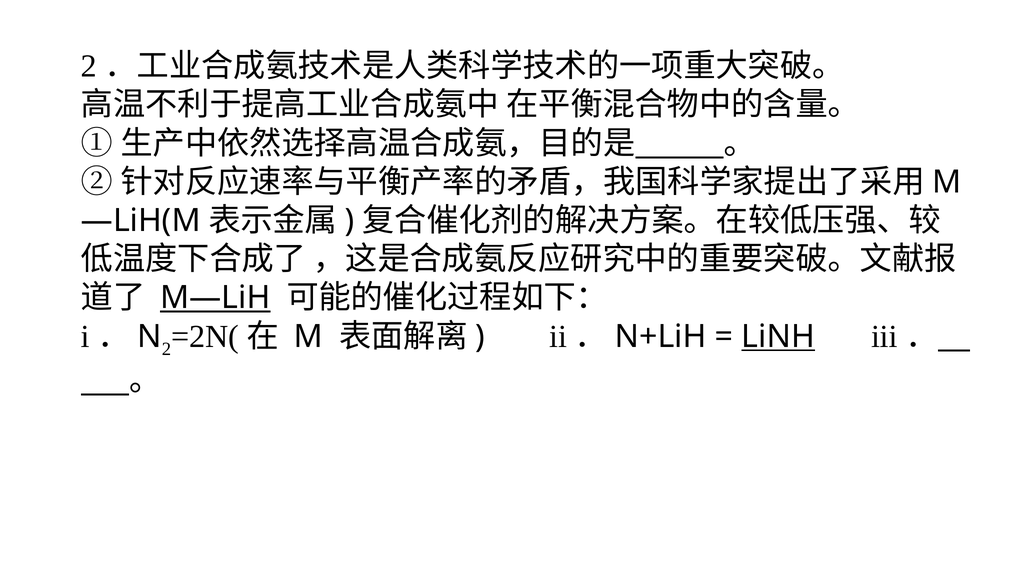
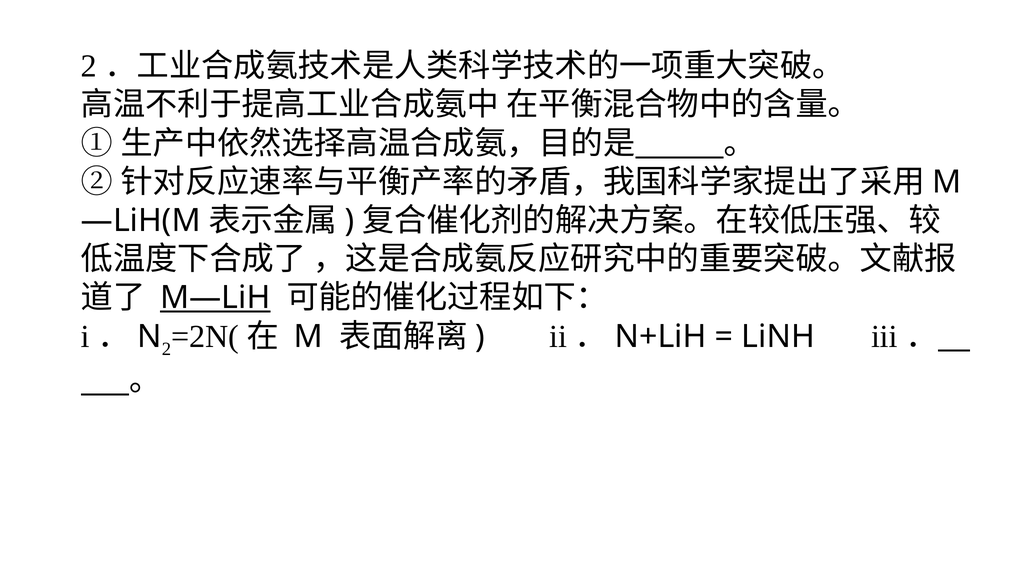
LiNH underline: present -> none
